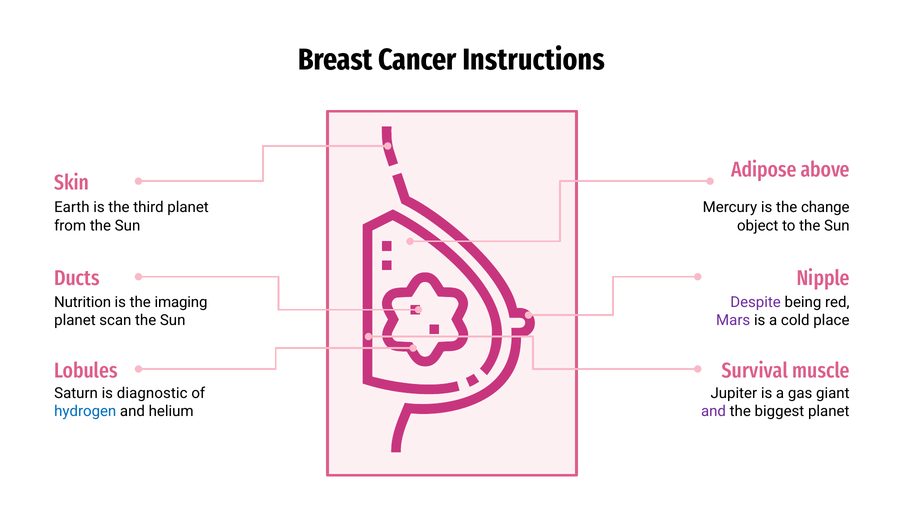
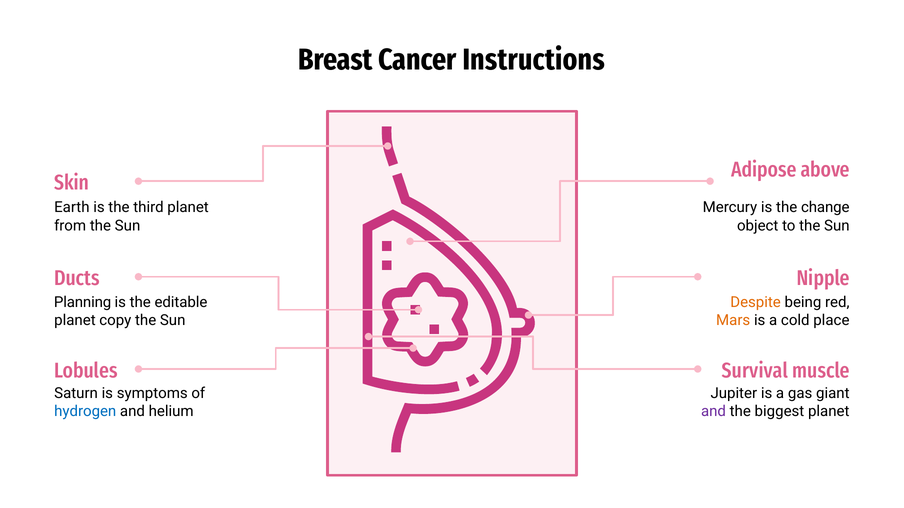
Nutrition: Nutrition -> Planning
imaging: imaging -> editable
Despite colour: purple -> orange
scan: scan -> copy
Mars colour: purple -> orange
diagnostic: diagnostic -> symptoms
